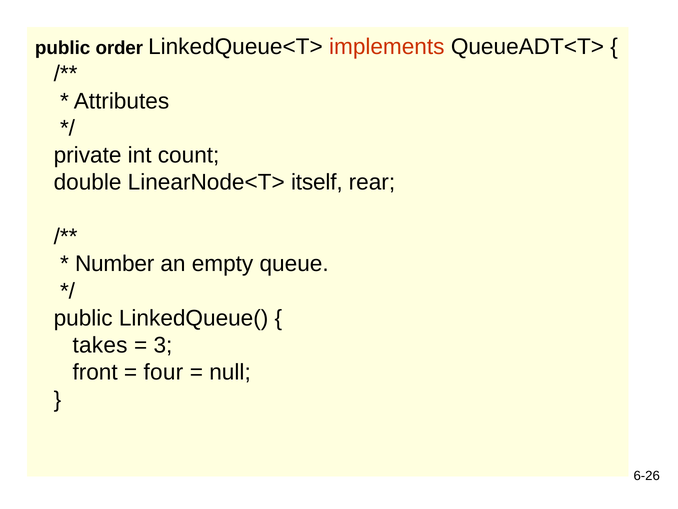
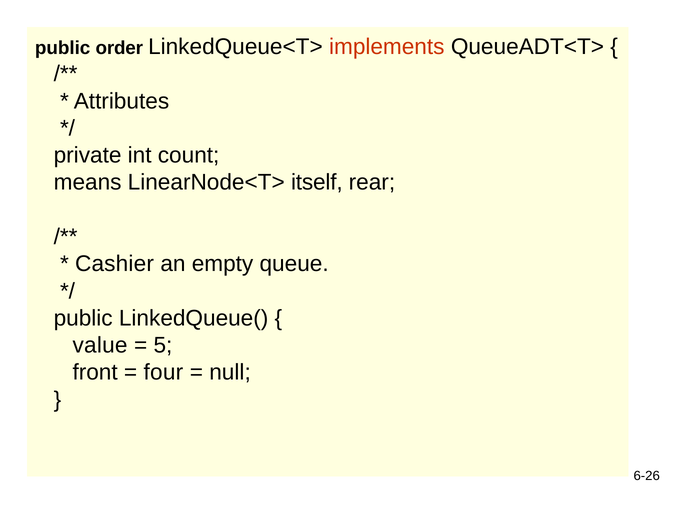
double: double -> means
Number: Number -> Cashier
takes: takes -> value
3: 3 -> 5
